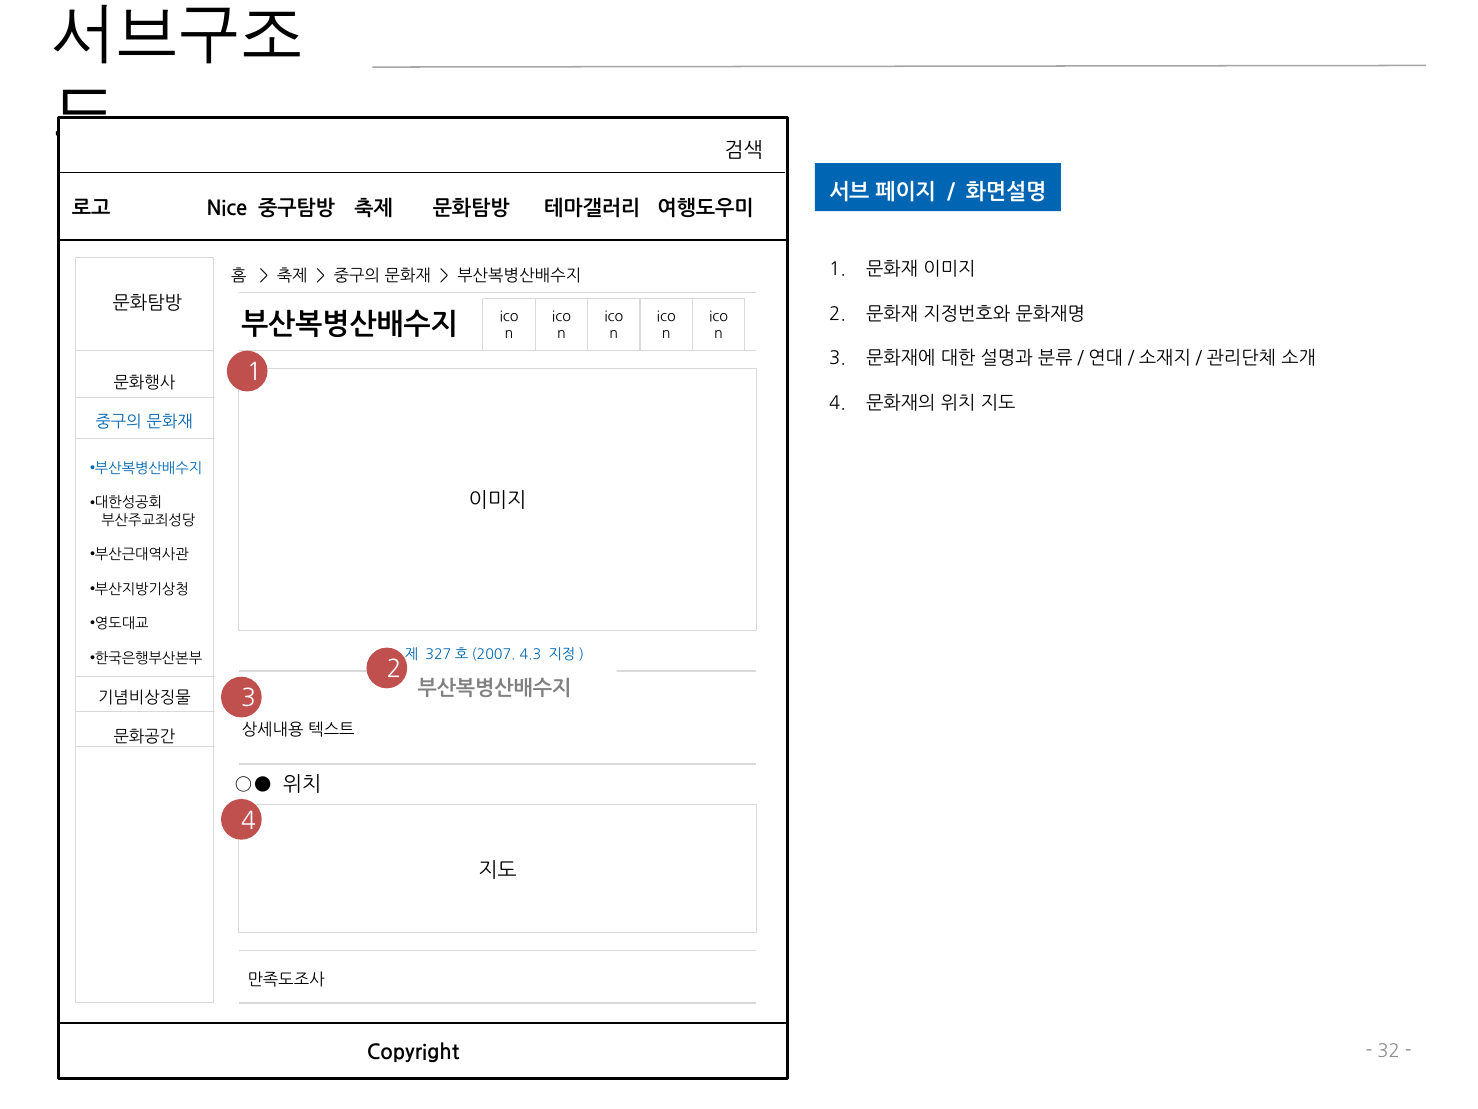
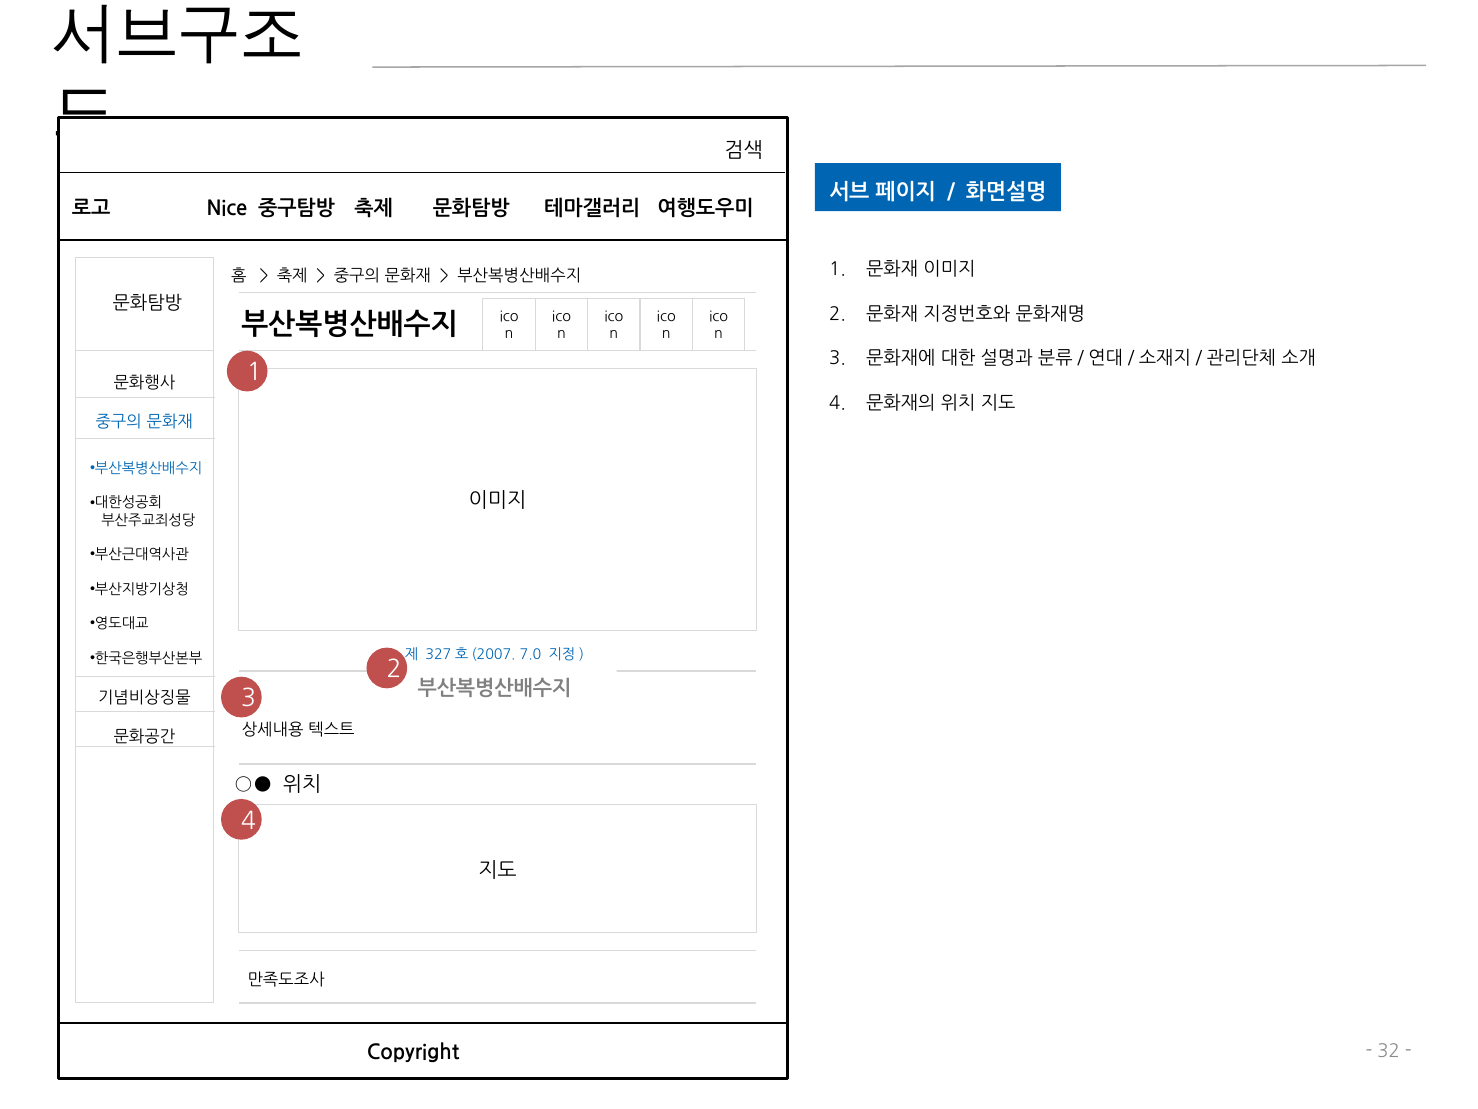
4.3: 4.3 -> 7.0
